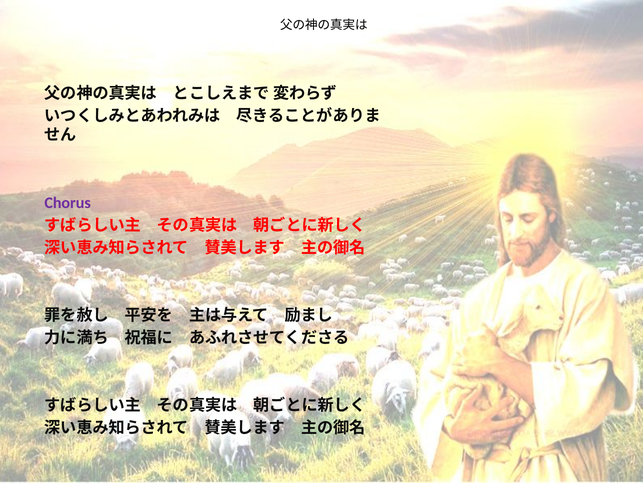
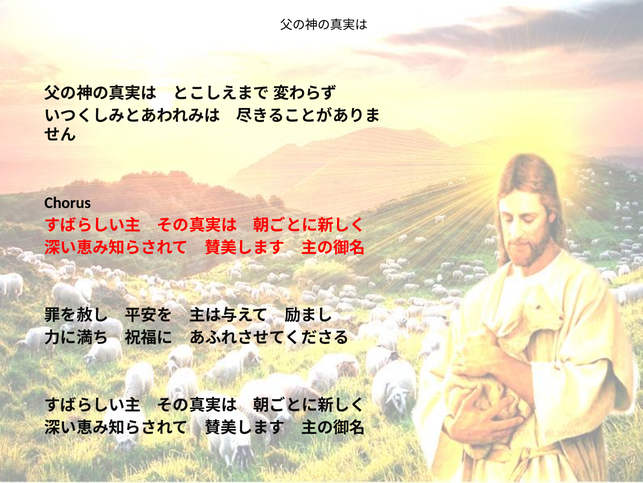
Chorus colour: purple -> black
